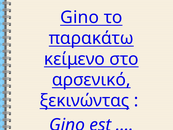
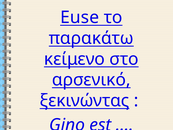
Gino at (80, 17): Gino -> Euse
